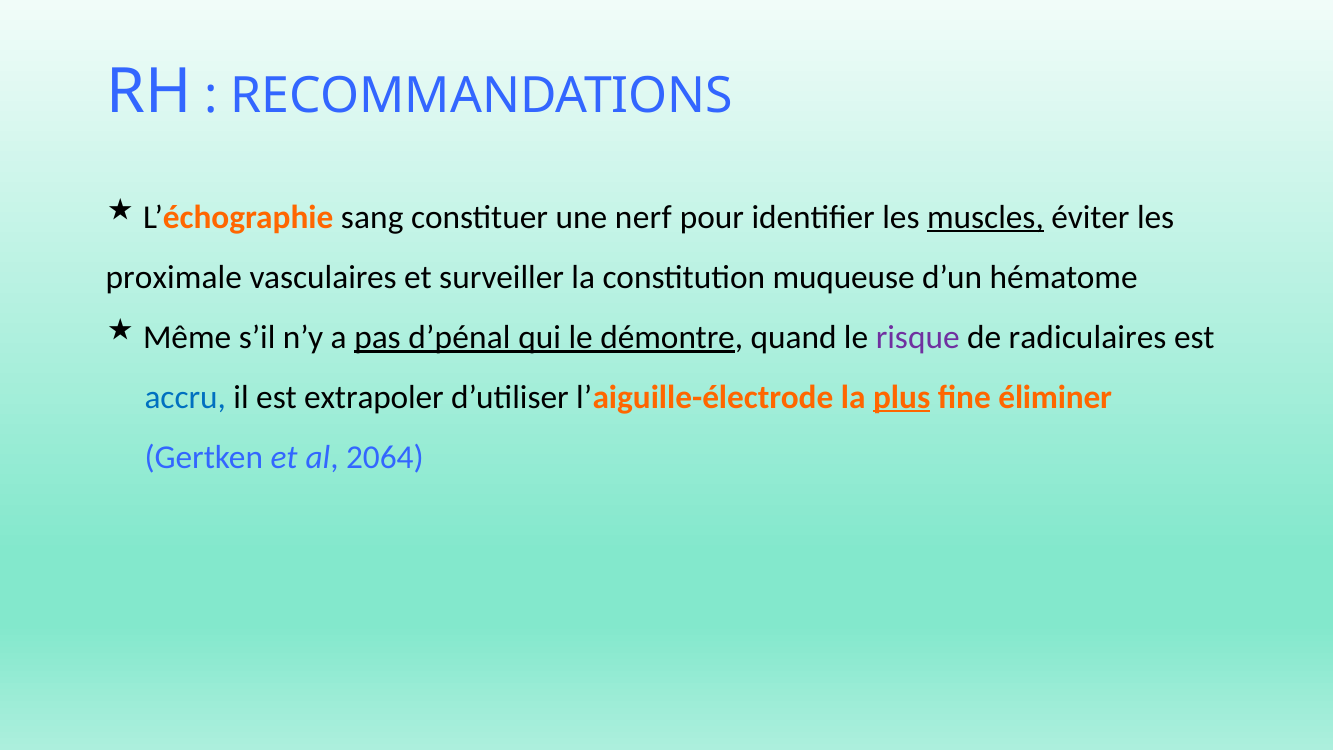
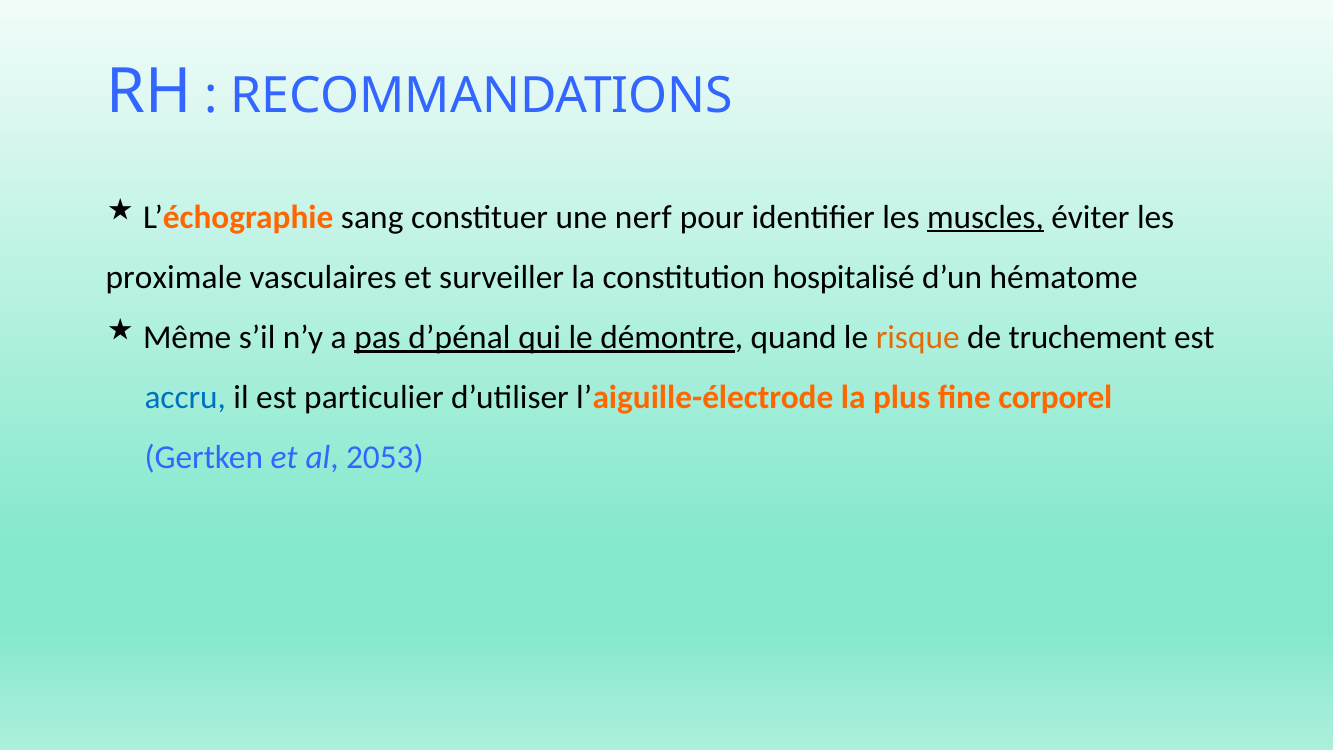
muqueuse: muqueuse -> hospitalisé
risque colour: purple -> orange
radiculaires: radiculaires -> truchement
extrapoler: extrapoler -> particulier
plus underline: present -> none
éliminer: éliminer -> corporel
2064: 2064 -> 2053
